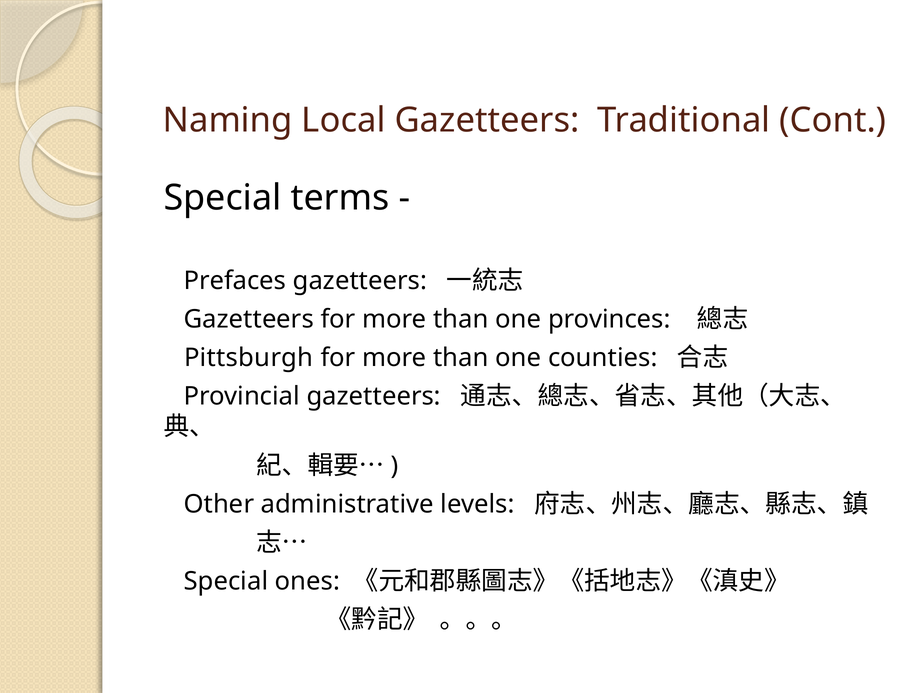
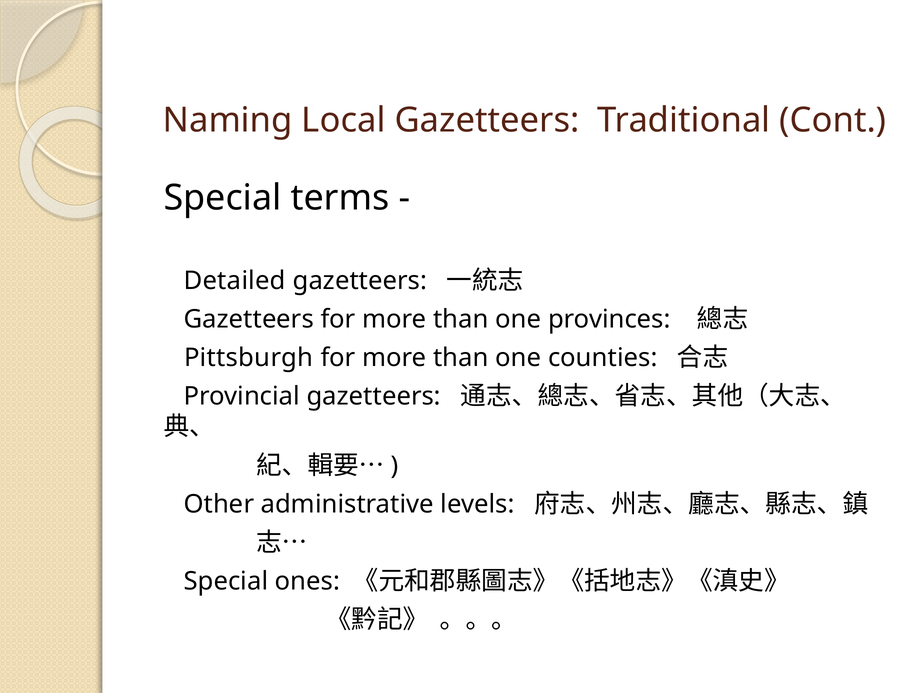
Prefaces: Prefaces -> Detailed
